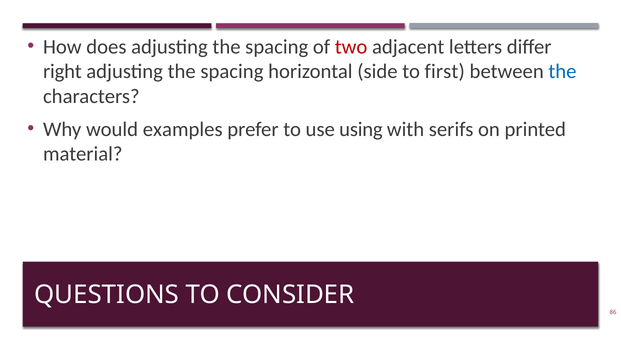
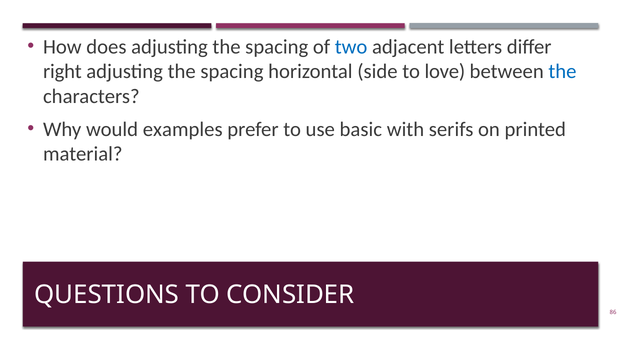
two colour: red -> blue
first: first -> love
using: using -> basic
